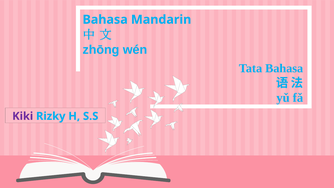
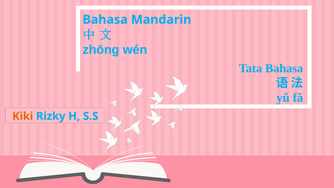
Kiki colour: purple -> orange
